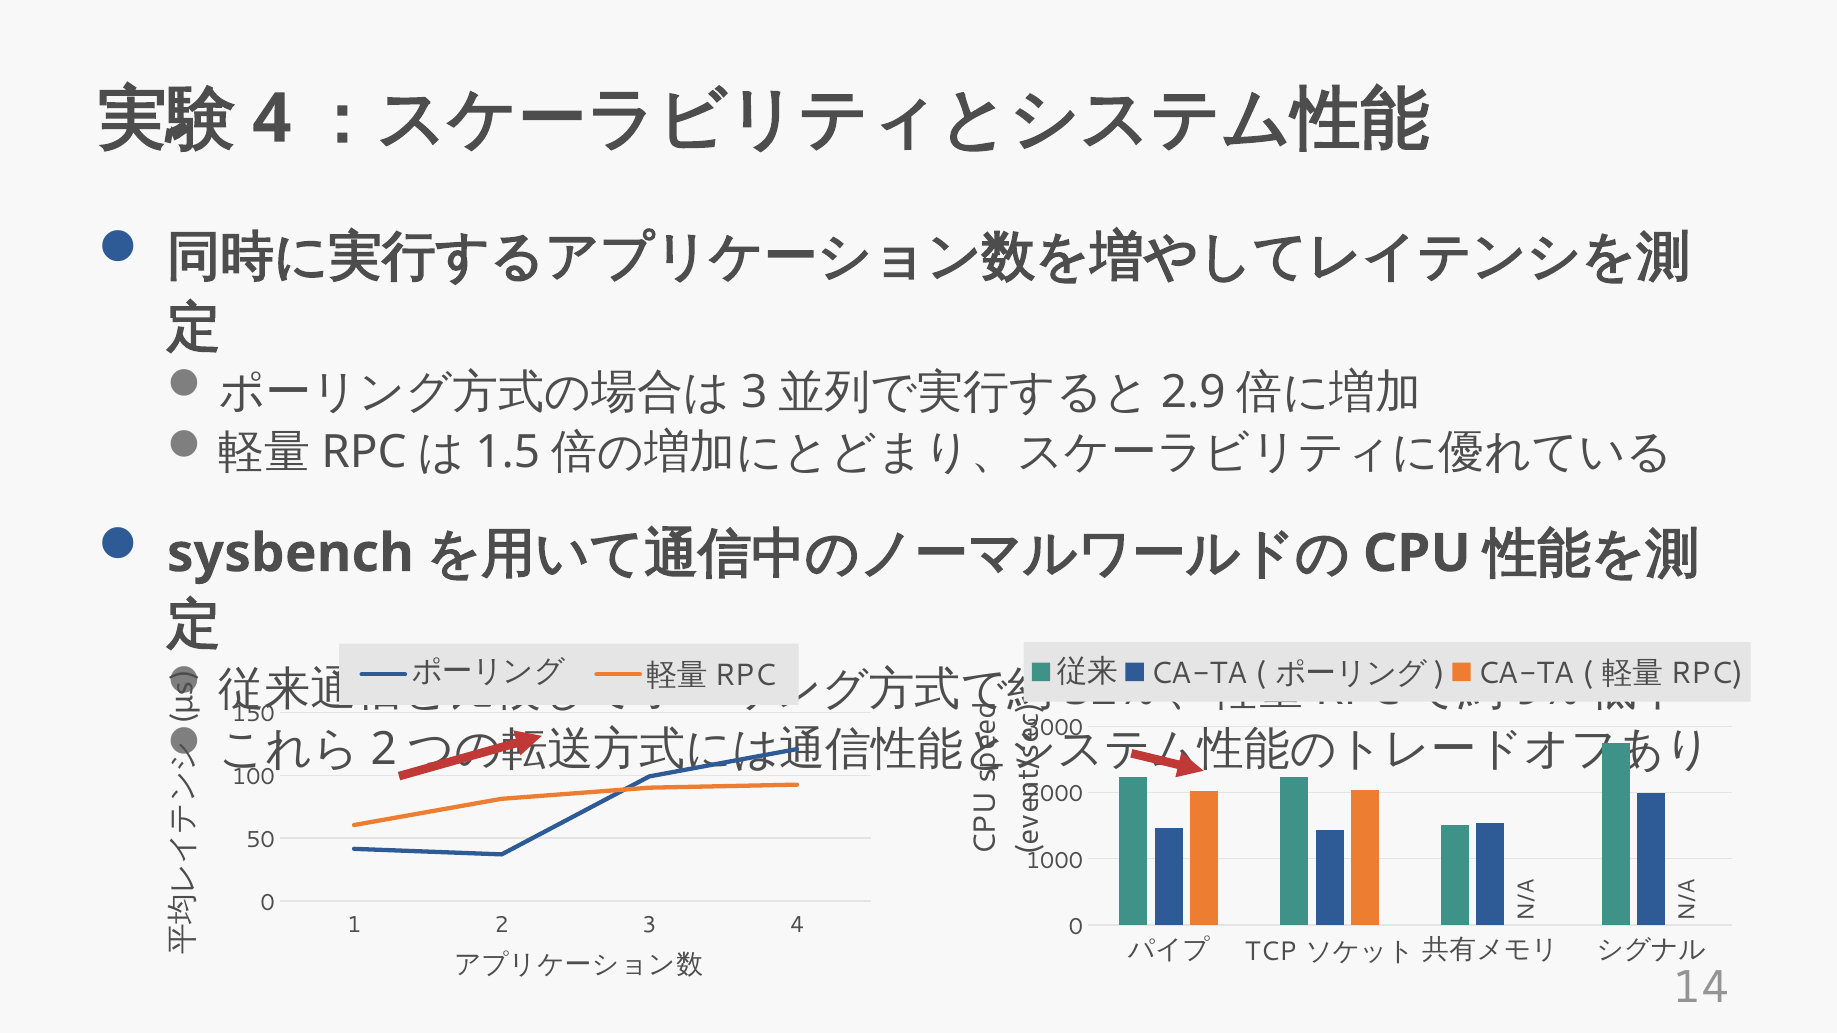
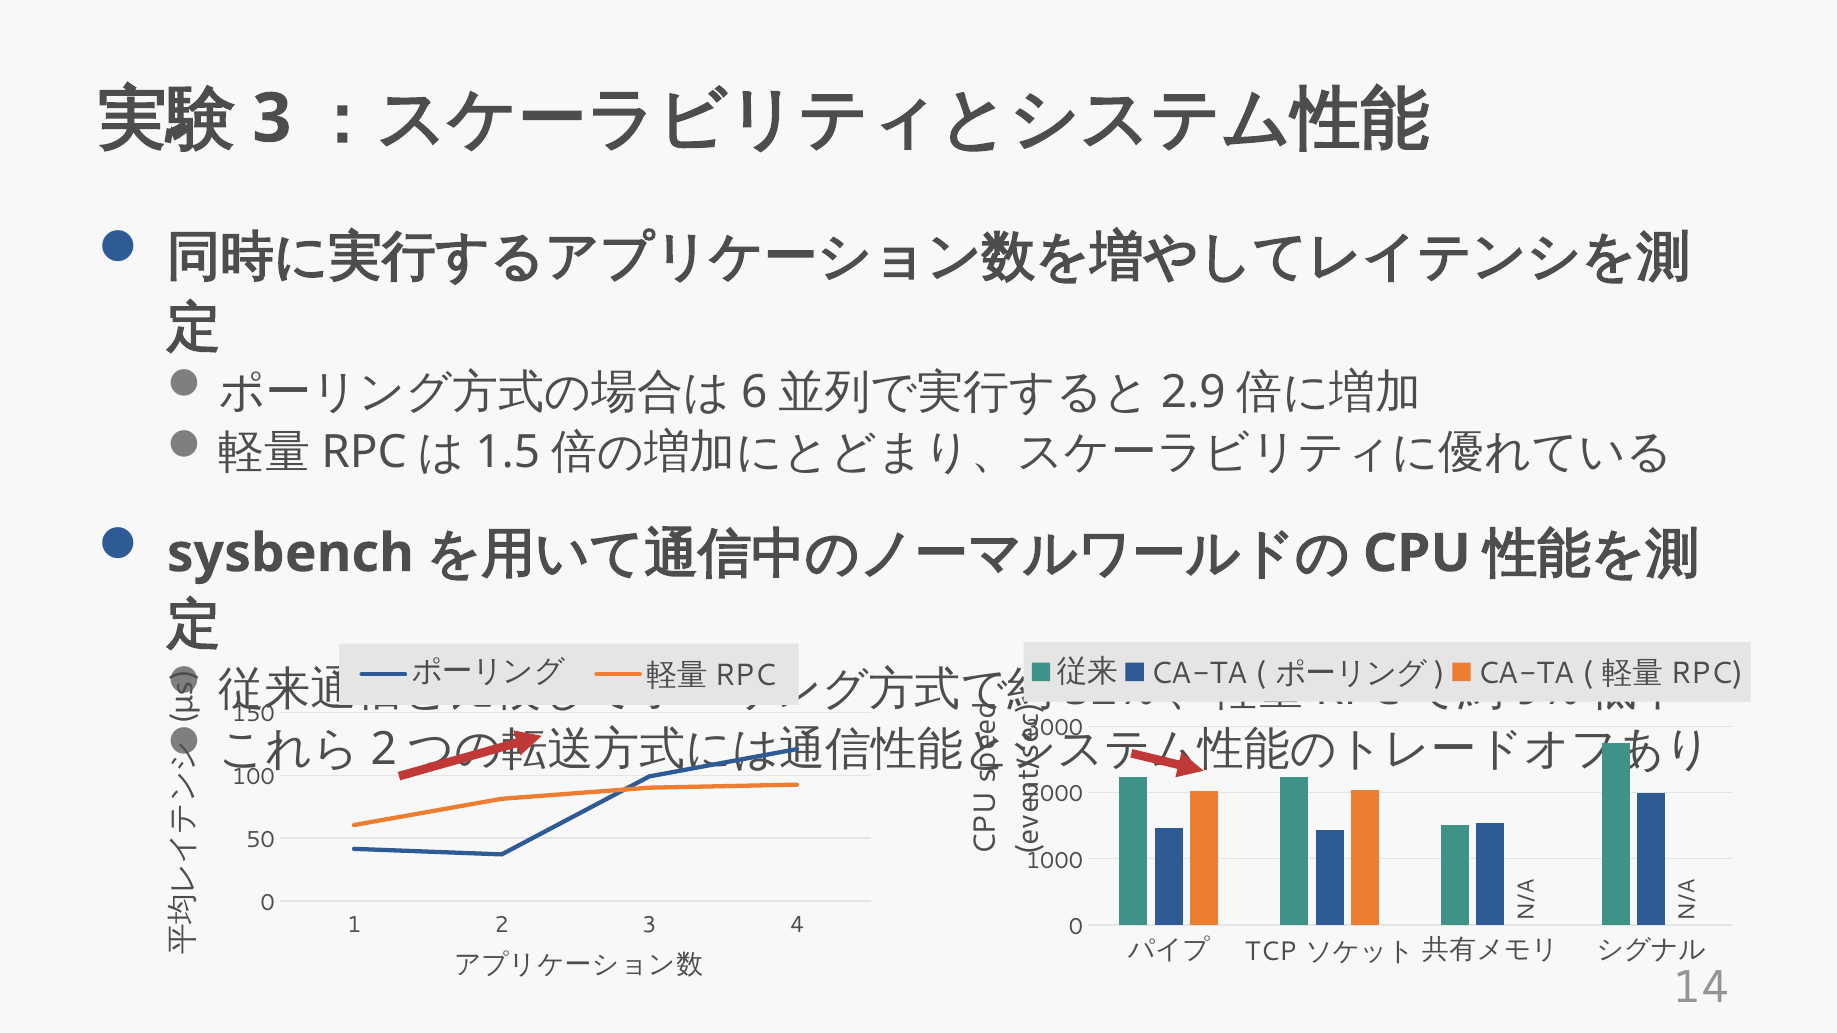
4 at (272, 119): 4 -> 3
3 at (754, 392): 3 -> 6
